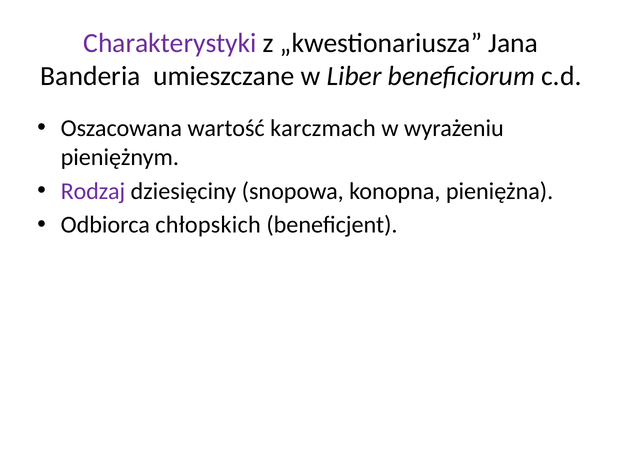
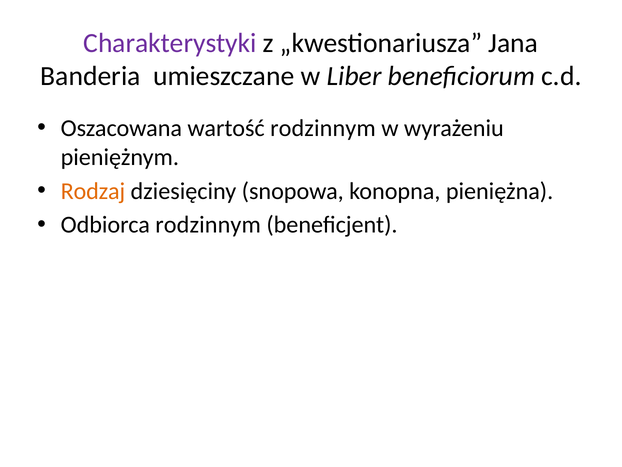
wartość karczmach: karczmach -> rodzinnym
Rodzaj colour: purple -> orange
Odbiorca chłopskich: chłopskich -> rodzinnym
